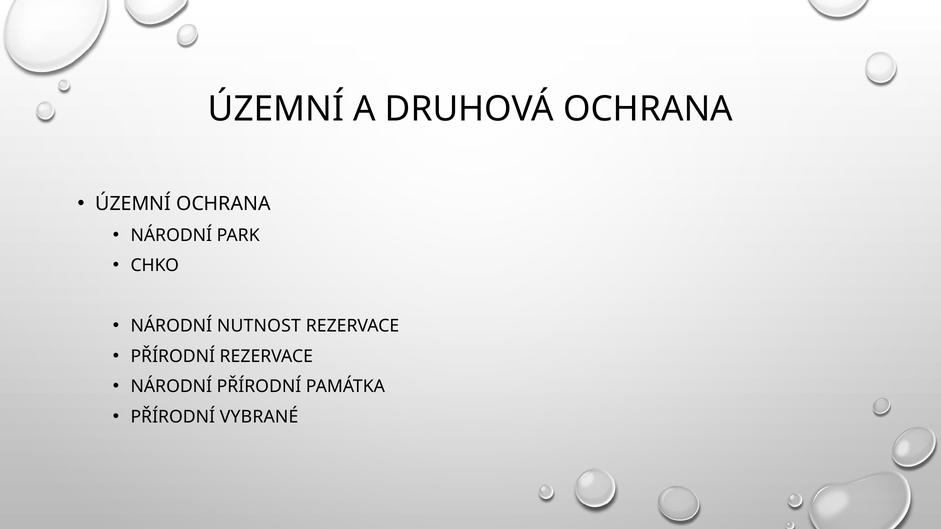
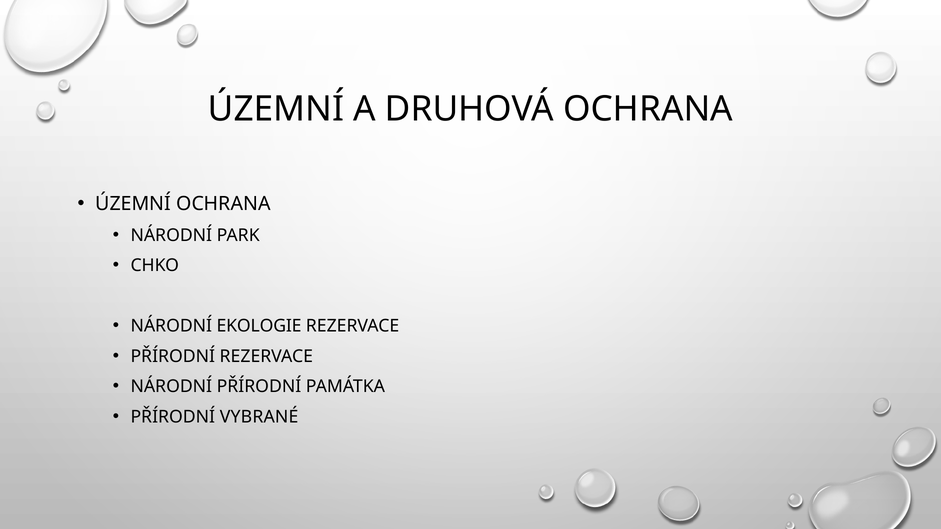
NUTNOST: NUTNOST -> EKOLOGIE
